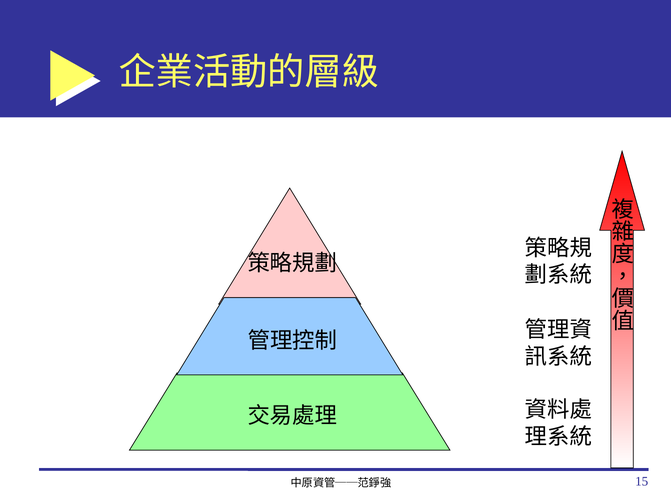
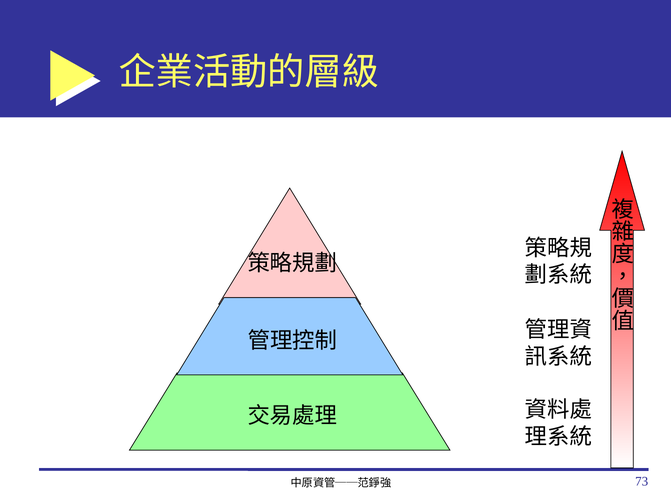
15: 15 -> 73
